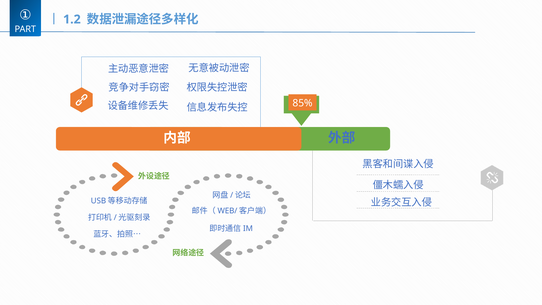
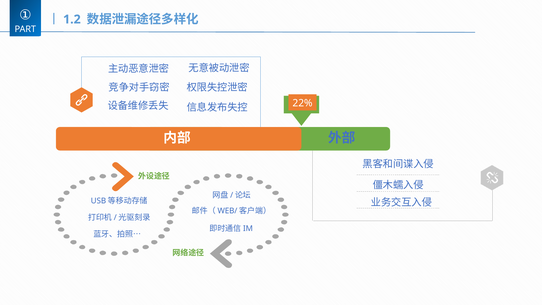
85%: 85% -> 22%
